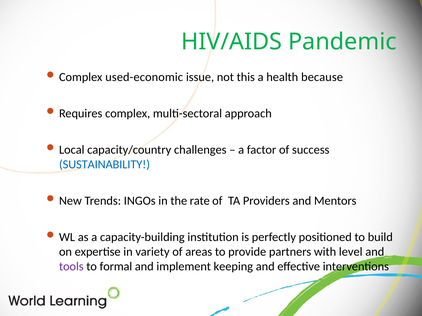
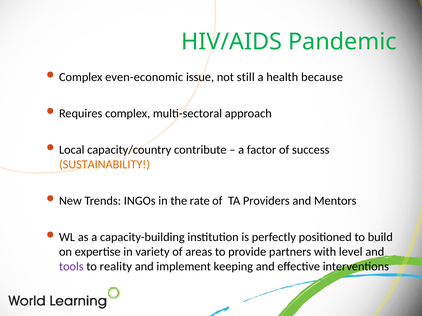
used-economic: used-economic -> even-economic
this: this -> still
challenges: challenges -> contribute
SUSTAINABILITY colour: blue -> orange
formal: formal -> reality
